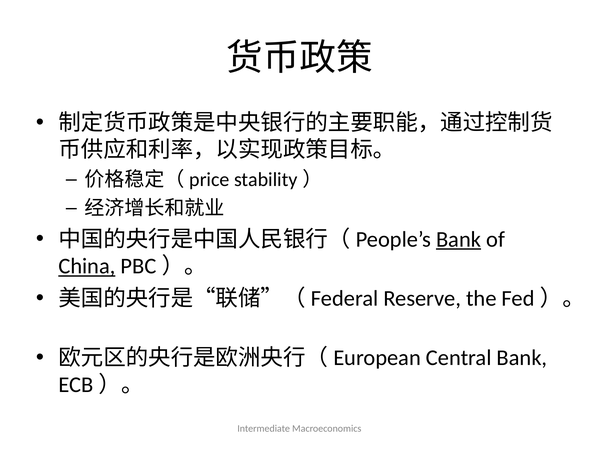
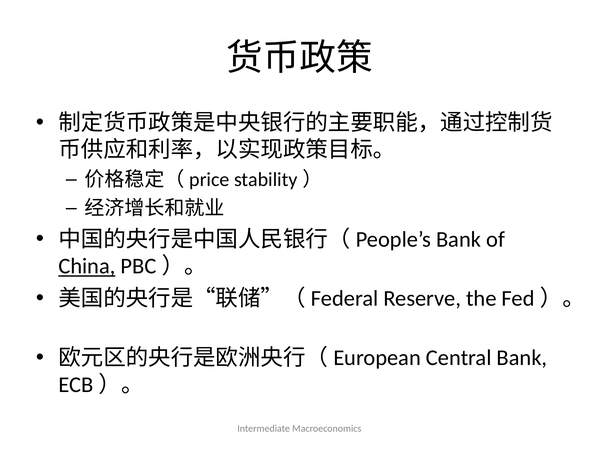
Bank at (459, 239) underline: present -> none
